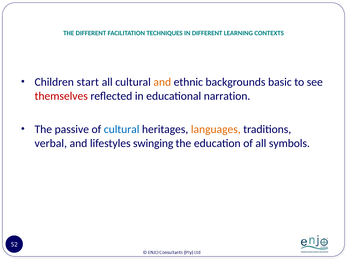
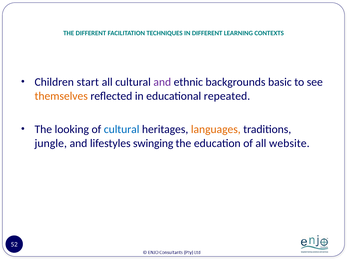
and at (162, 82) colour: orange -> purple
themselves colour: red -> orange
narration: narration -> repeated
passive: passive -> looking
verbal: verbal -> jungle
symbols: symbols -> website
